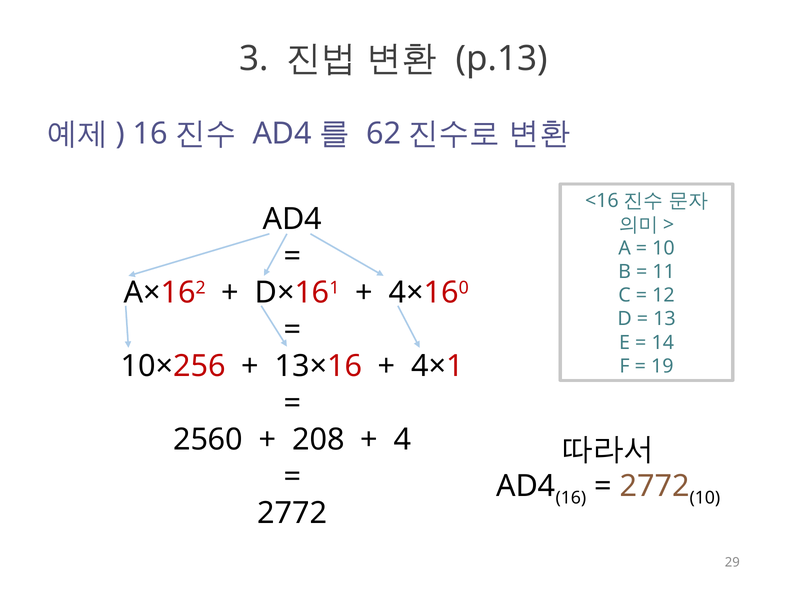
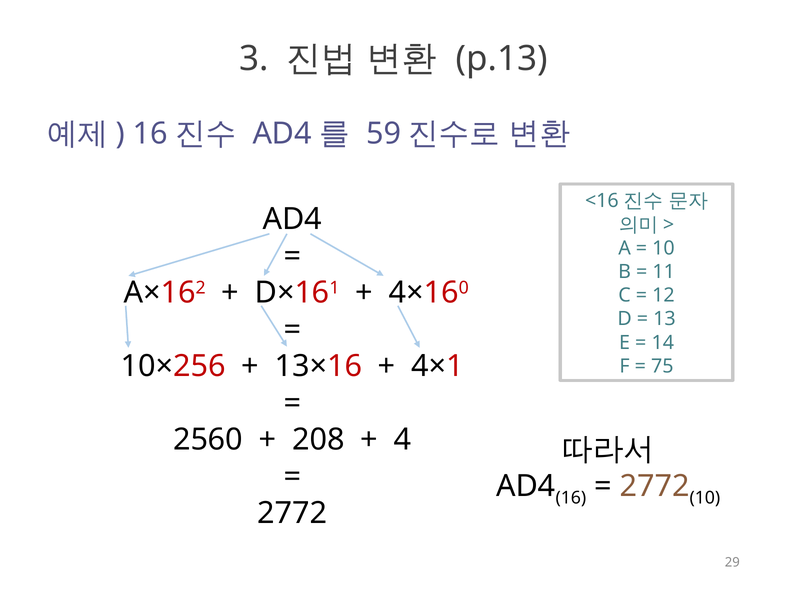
62: 62 -> 59
19: 19 -> 75
